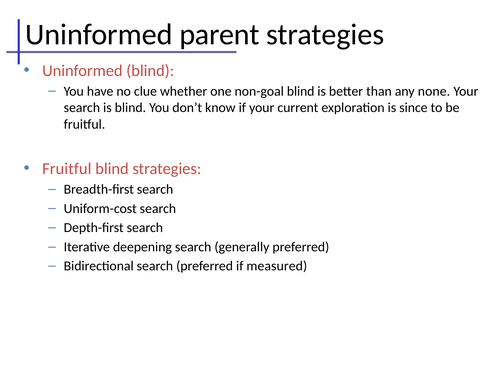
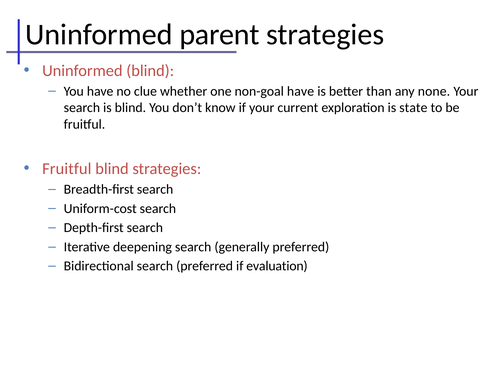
non-goal blind: blind -> have
since: since -> state
measured: measured -> evaluation
